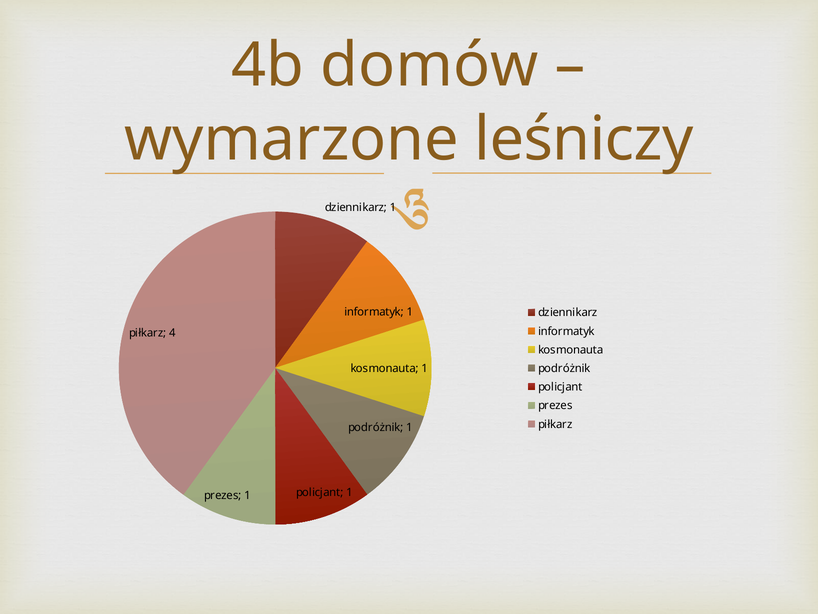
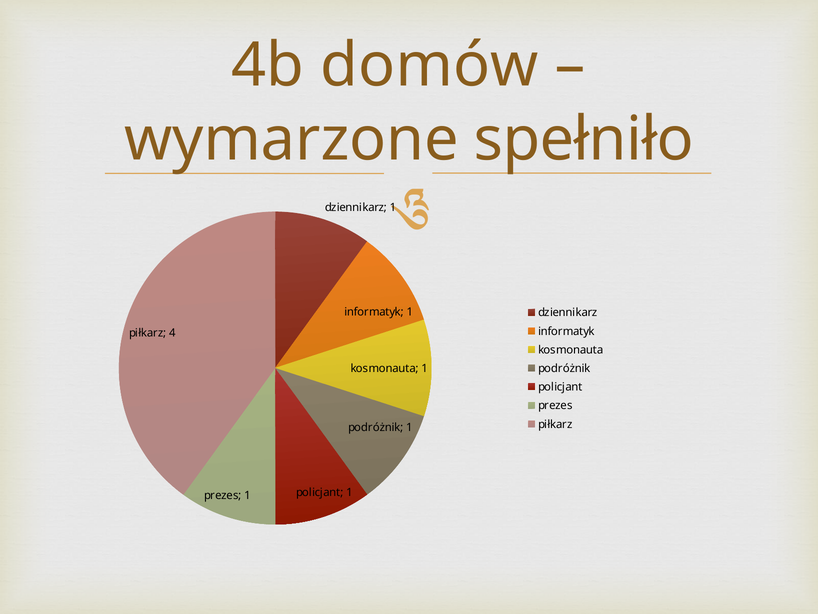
leśniczy: leśniczy -> spełniło
